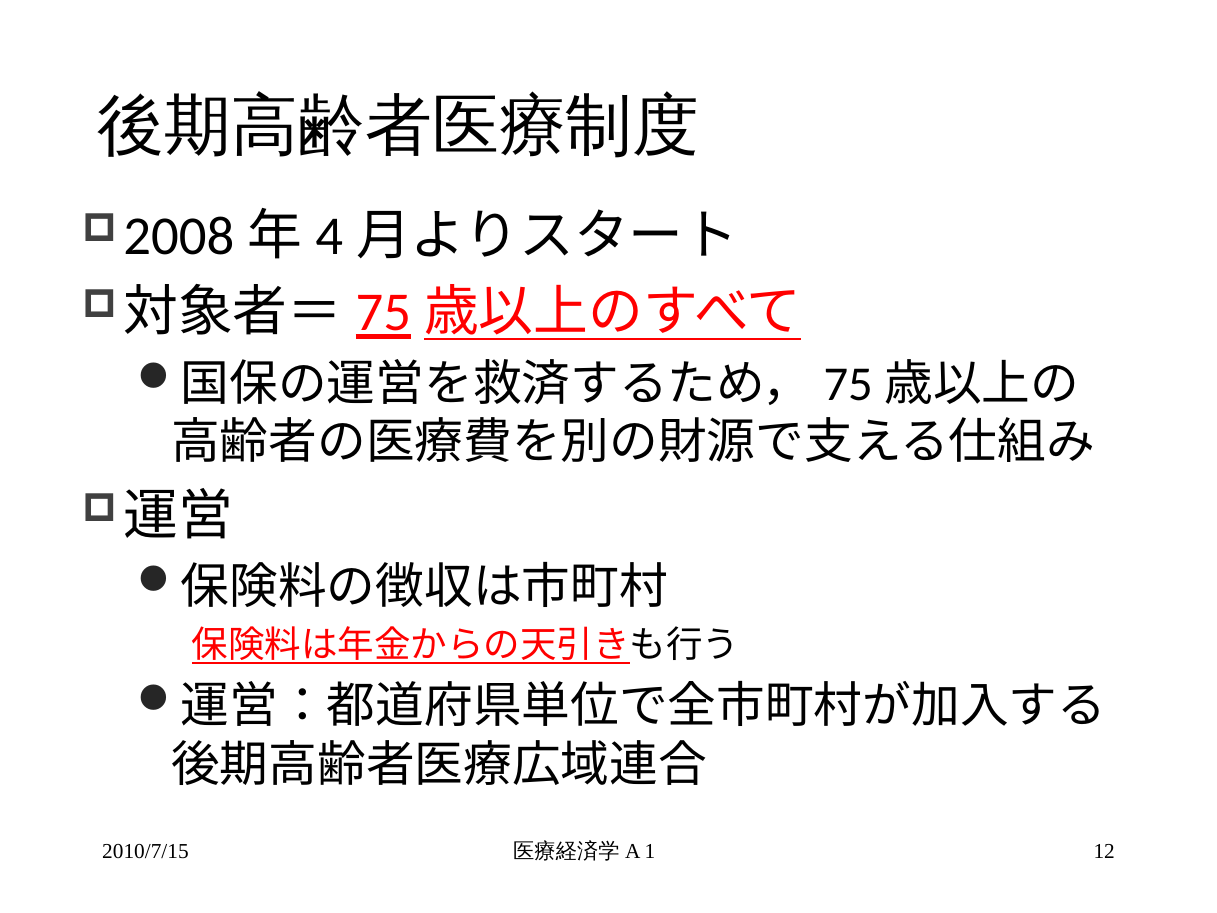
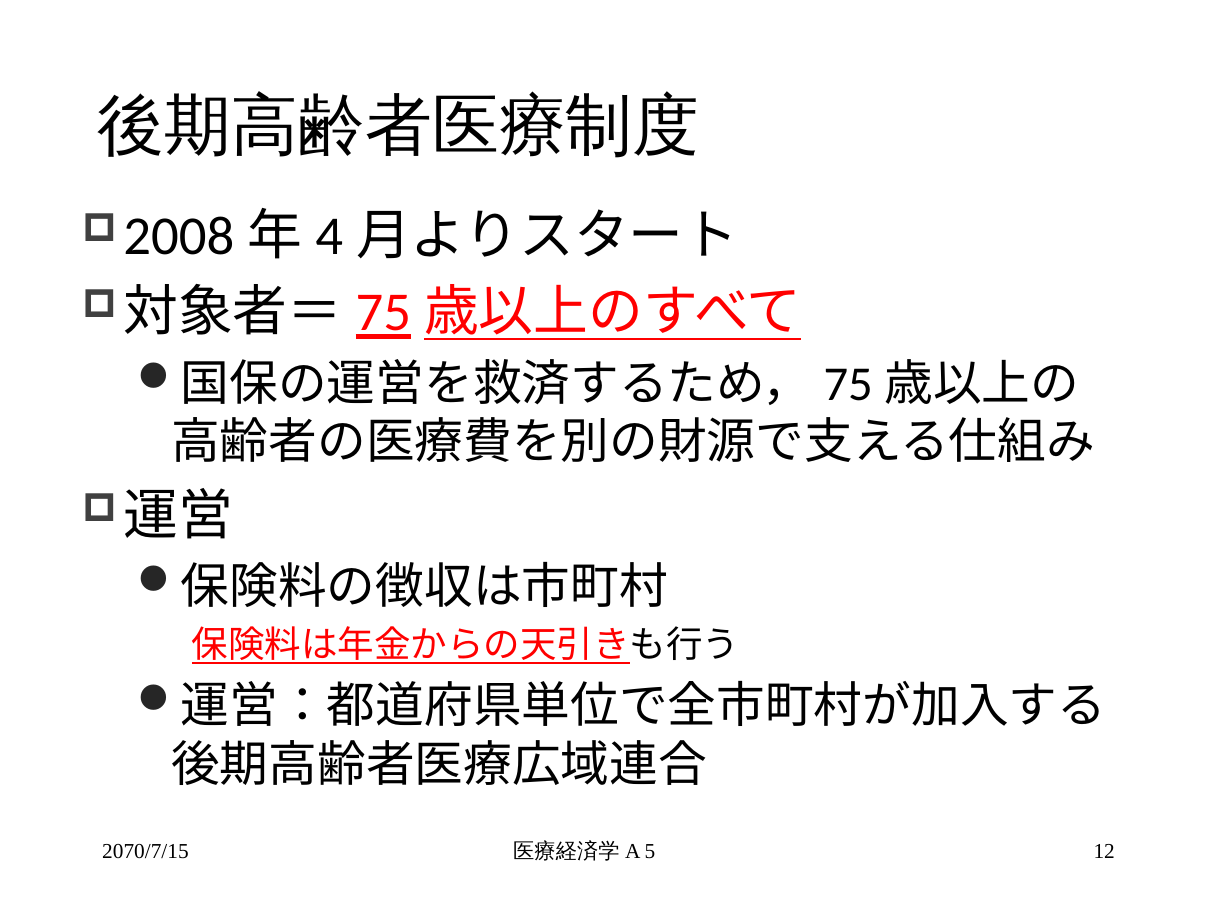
2010/7/15: 2010/7/15 -> 2070/7/15
1: 1 -> 5
